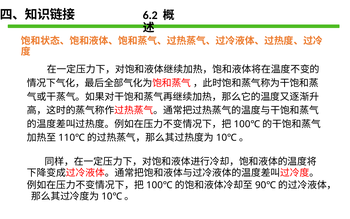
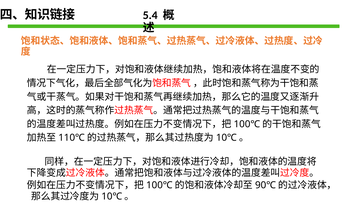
6.2: 6.2 -> 5.4
